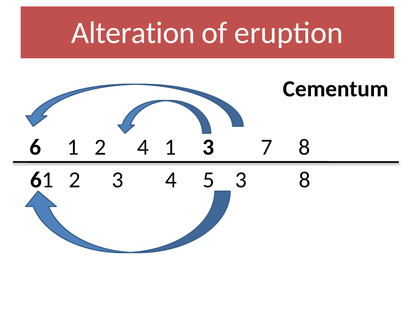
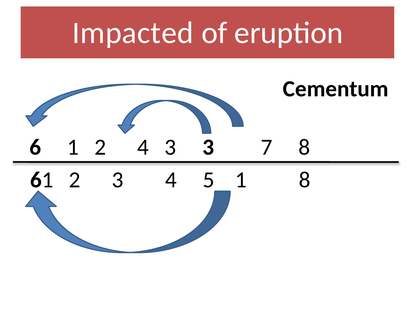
Alteration: Alteration -> Impacted
4 1: 1 -> 3
3 at (241, 180): 3 -> 1
